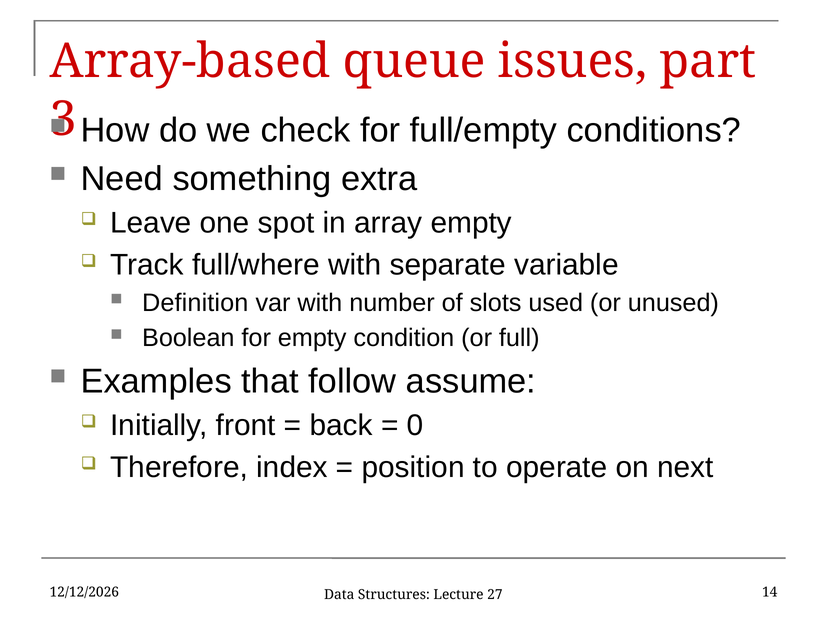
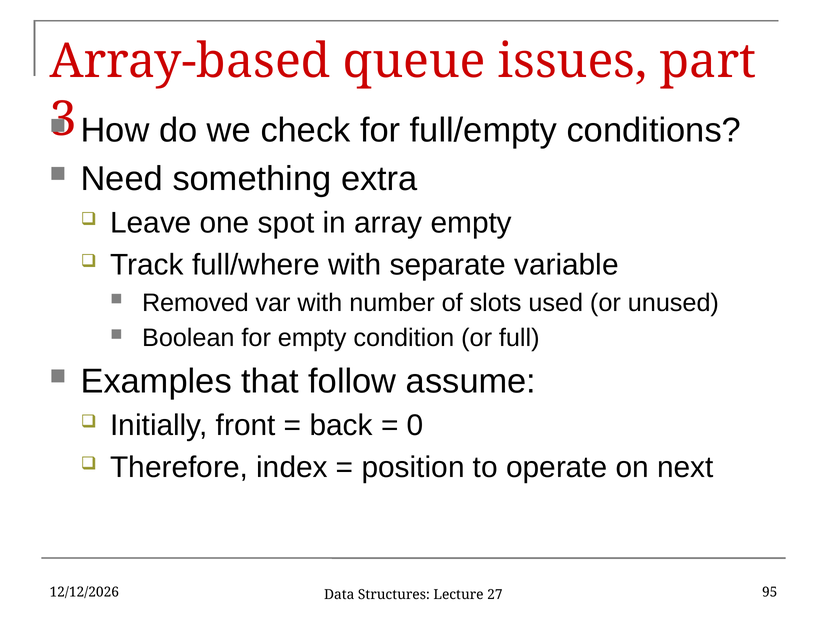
Definition: Definition -> Removed
14: 14 -> 95
